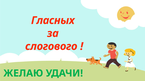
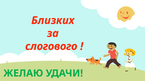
Гласных: Гласных -> Близких
